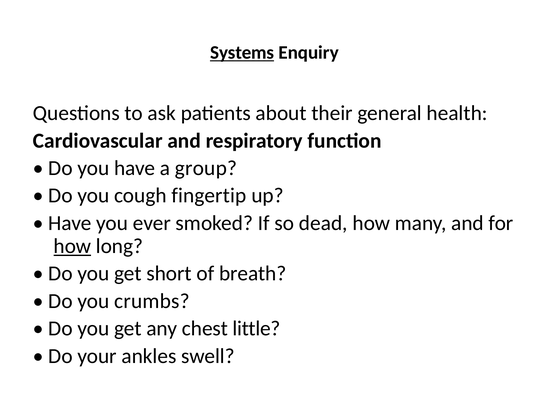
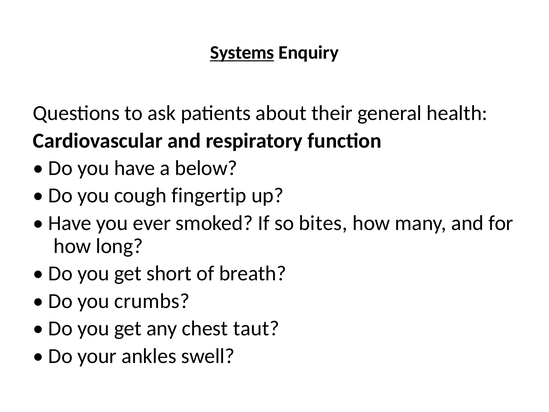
group: group -> below
dead: dead -> bites
how at (72, 246) underline: present -> none
little: little -> taut
